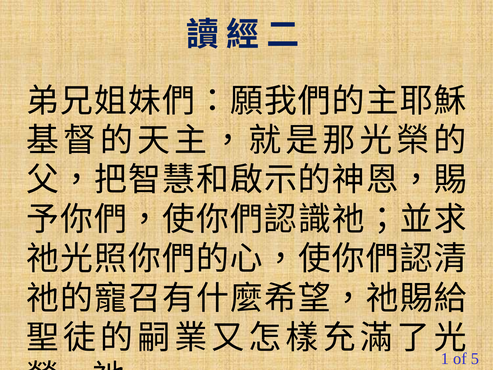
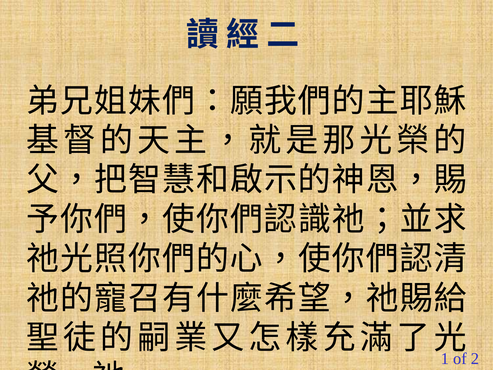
5: 5 -> 2
